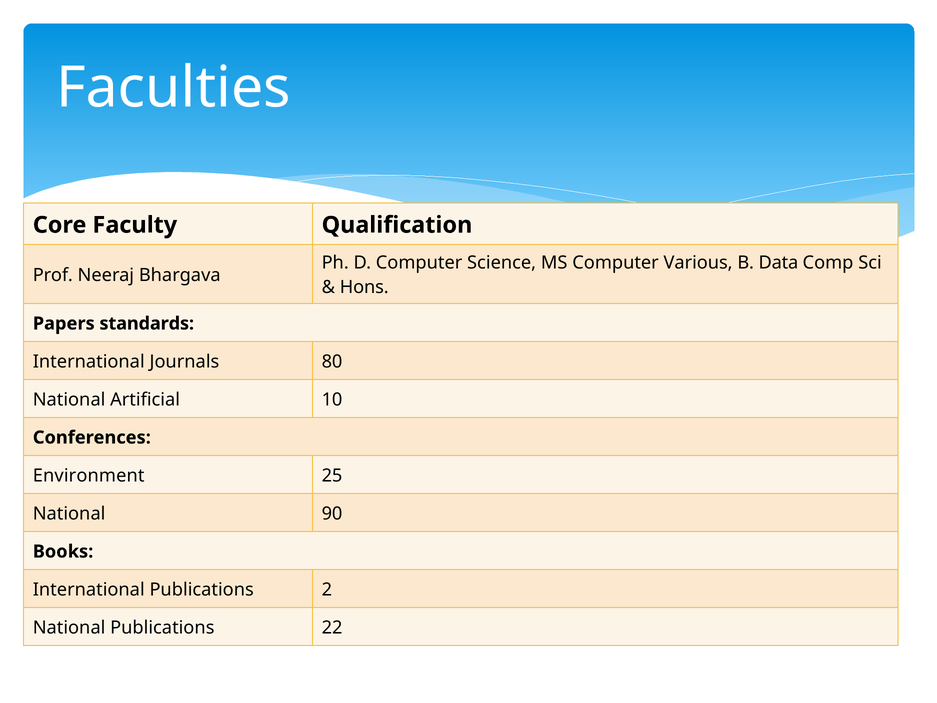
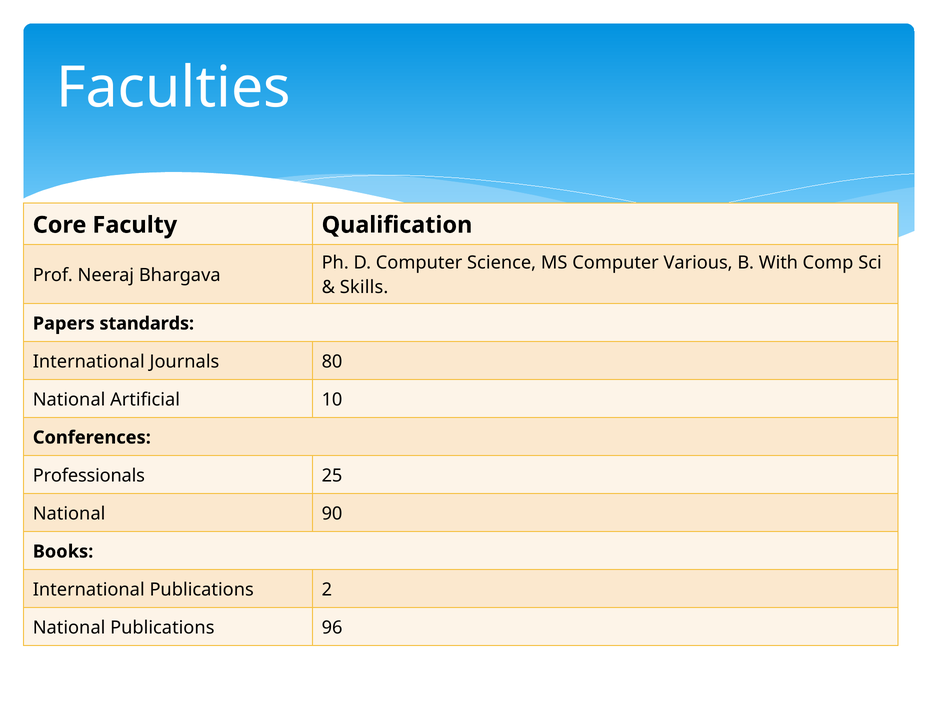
Data: Data -> With
Hons: Hons -> Skills
Environment: Environment -> Professionals
22: 22 -> 96
